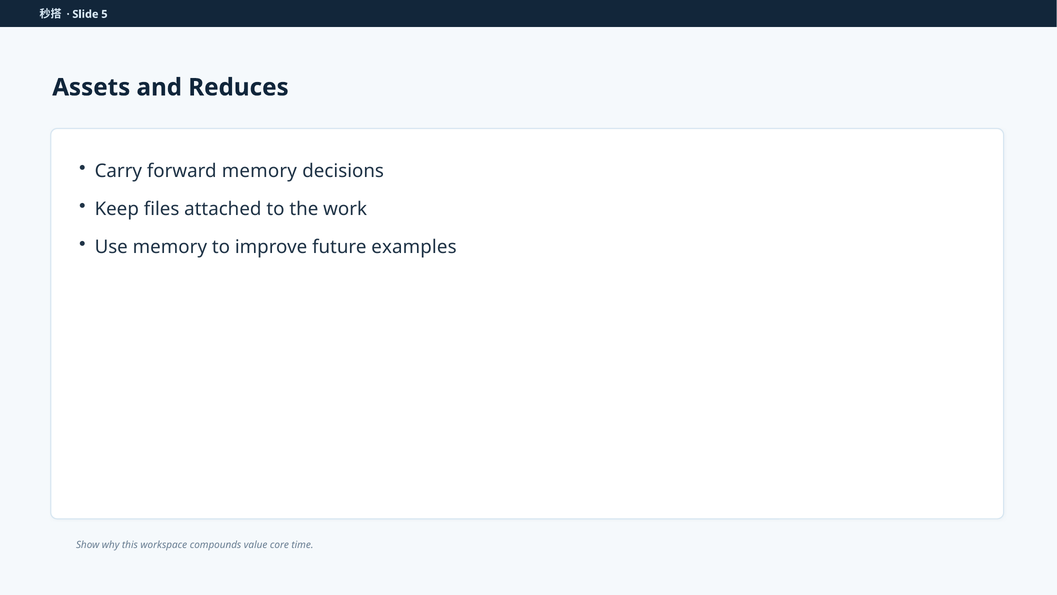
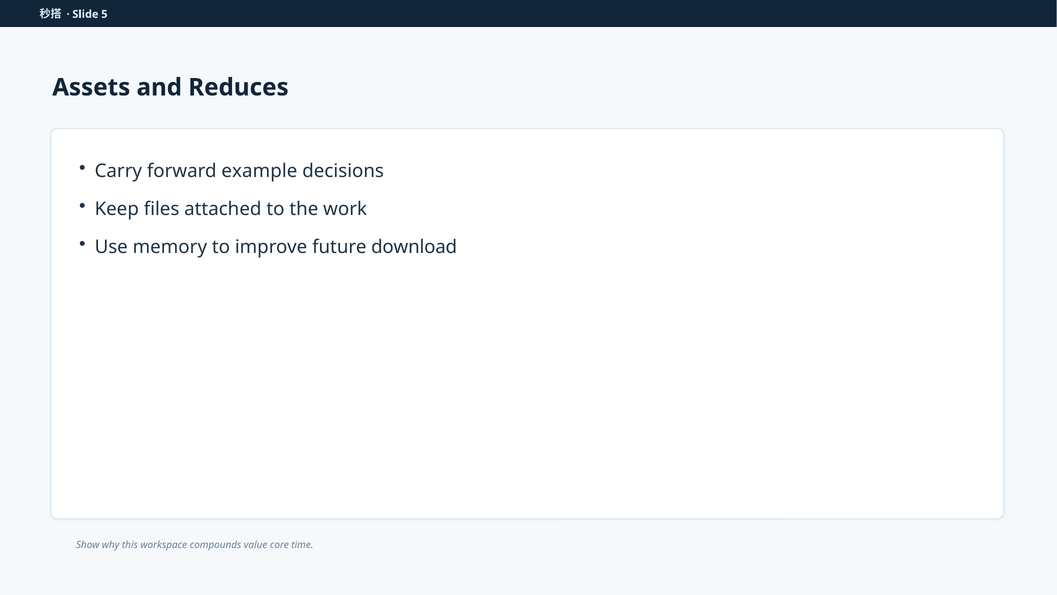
forward memory: memory -> example
examples: examples -> download
